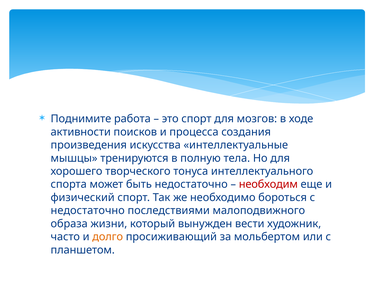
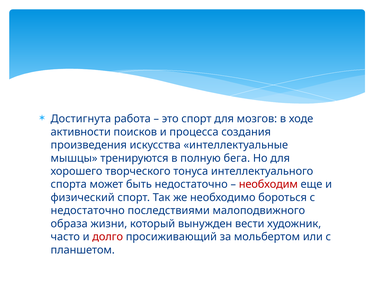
Поднимите: Поднимите -> Достигнута
тела: тела -> бега
долго colour: orange -> red
